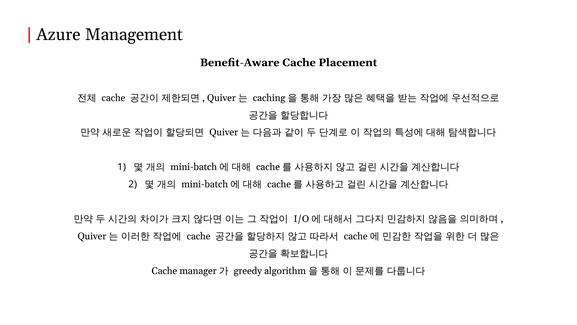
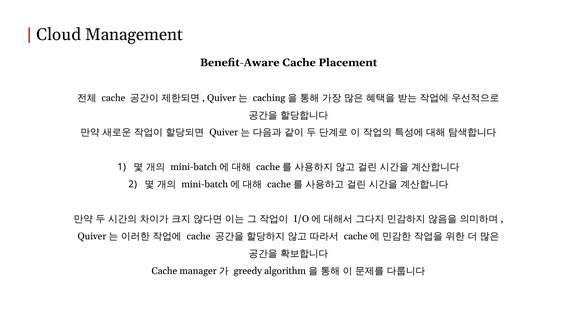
Azure: Azure -> Cloud
